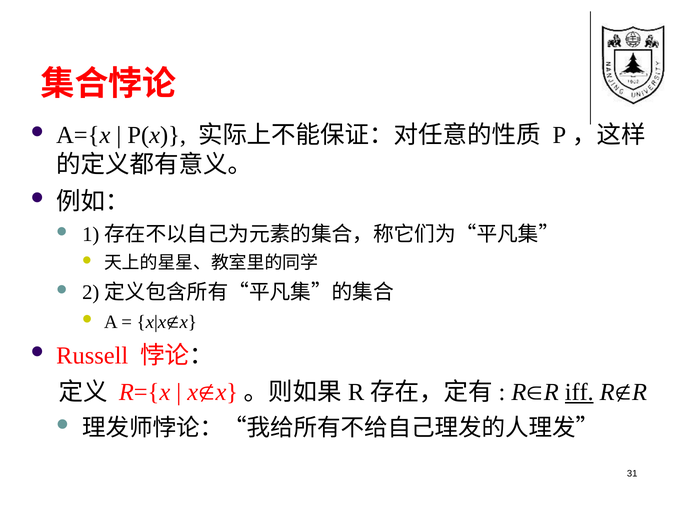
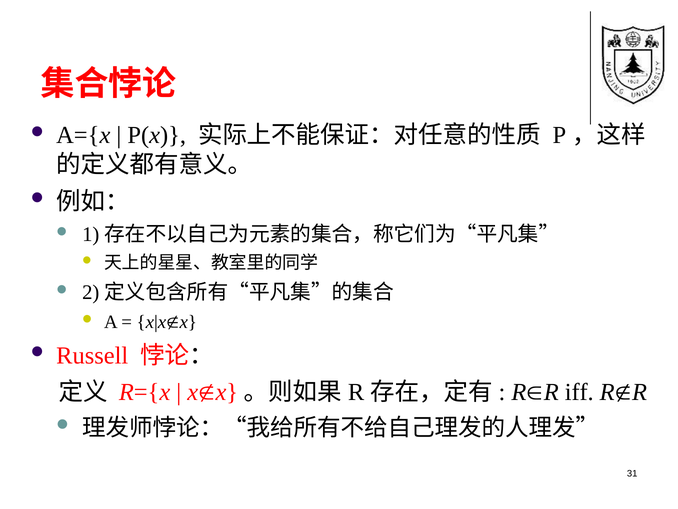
iff underline: present -> none
